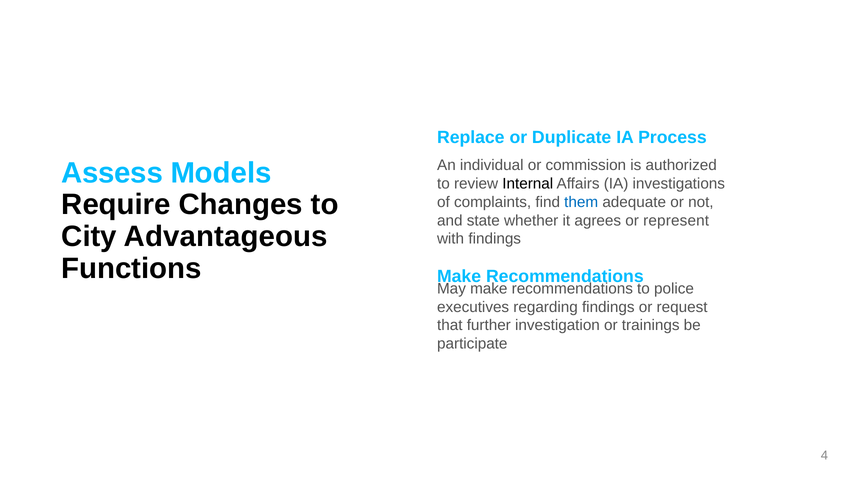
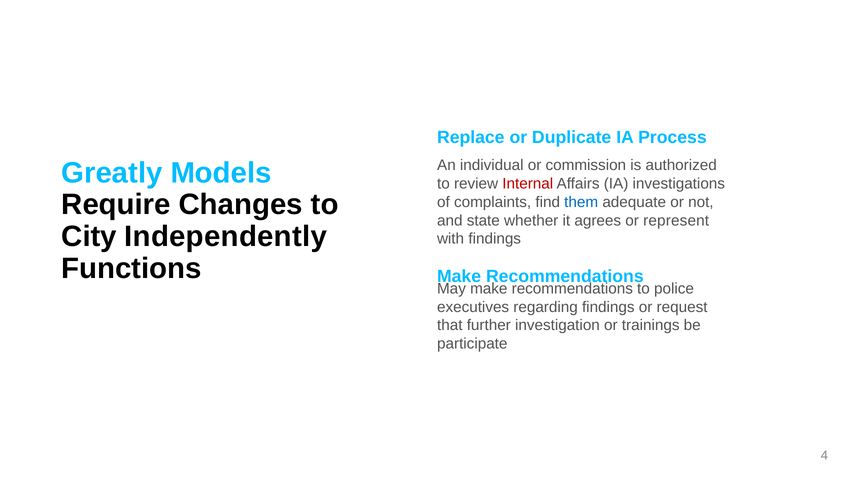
Assess: Assess -> Greatly
Internal colour: black -> red
Advantageous: Advantageous -> Independently
